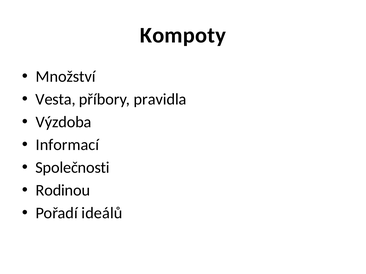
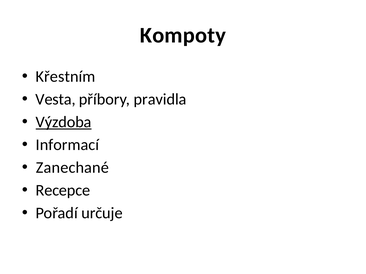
Množství: Množství -> Křestním
Výzdoba underline: none -> present
Společnosti: Společnosti -> Zanechané
Rodinou: Rodinou -> Recepce
ideálů: ideálů -> určuje
